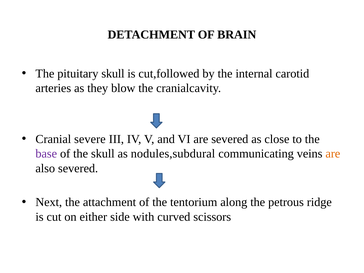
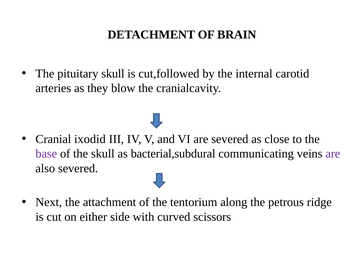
severe: severe -> ixodid
nodules,subdural: nodules,subdural -> bacterial,subdural
are at (333, 154) colour: orange -> purple
